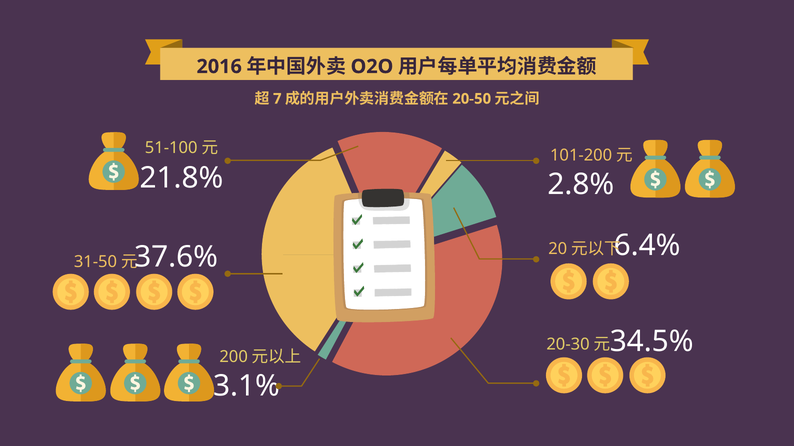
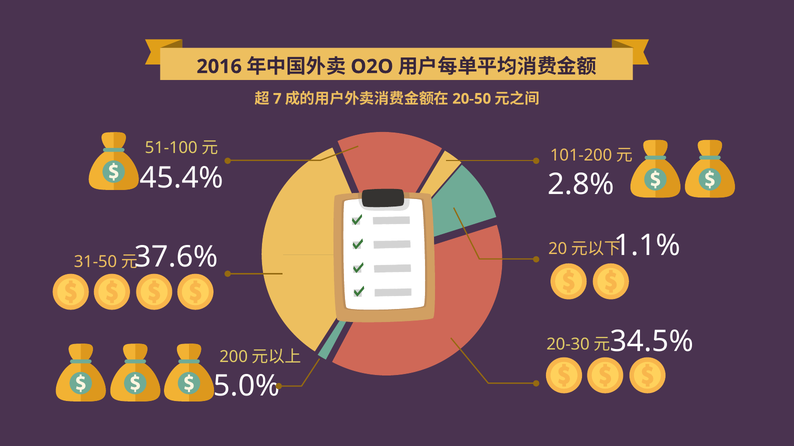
21.8%: 21.8% -> 45.4%
6.4%: 6.4% -> 1.1%
3.1%: 3.1% -> 5.0%
